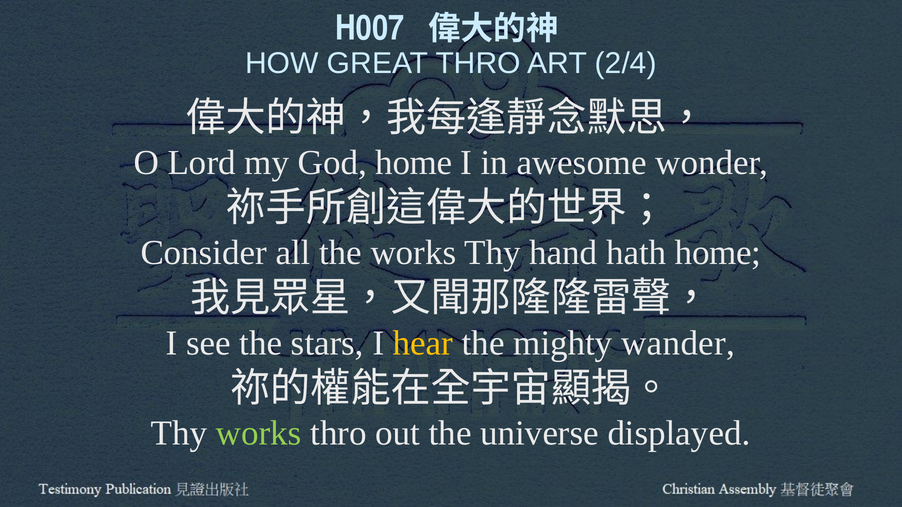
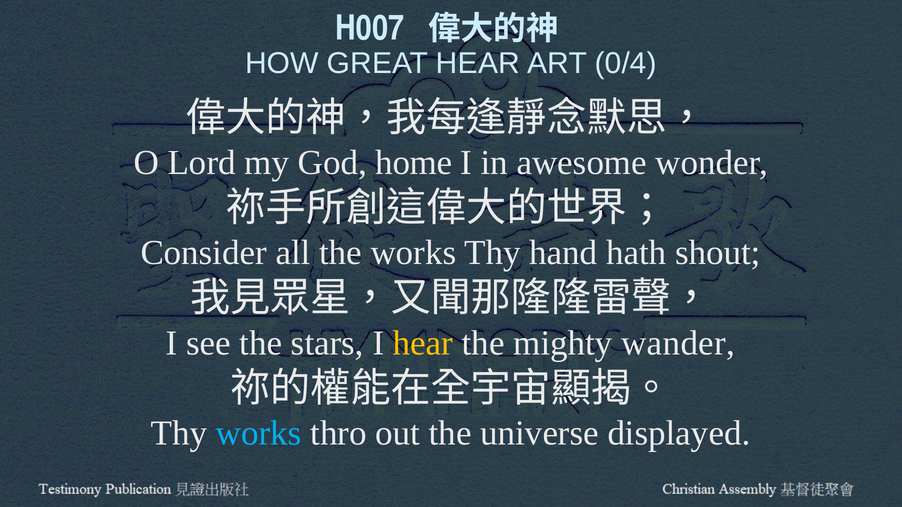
GREAT THRO: THRO -> HEAR
2/4: 2/4 -> 0/4
hath home: home -> shout
works at (259, 433) colour: light green -> light blue
